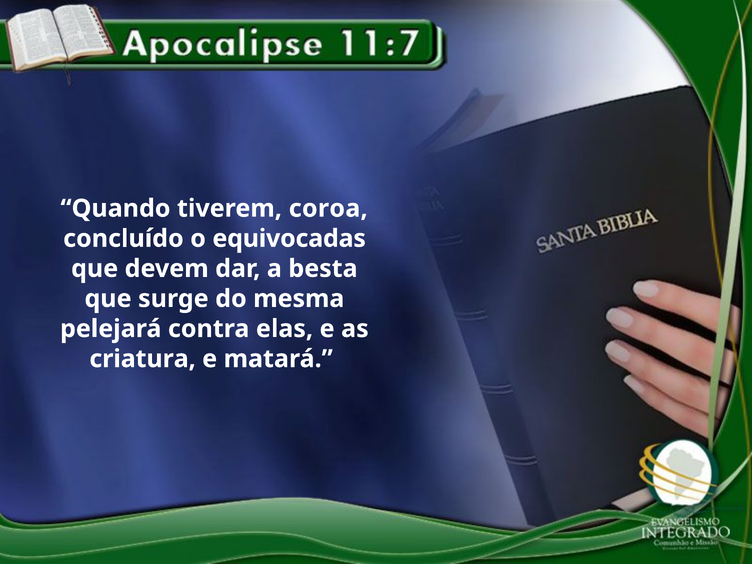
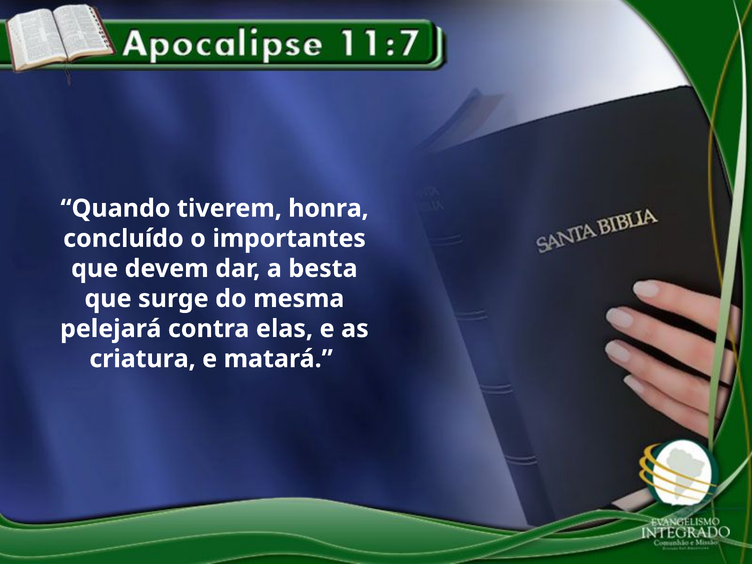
coroa: coroa -> honra
equivocadas: equivocadas -> importantes
